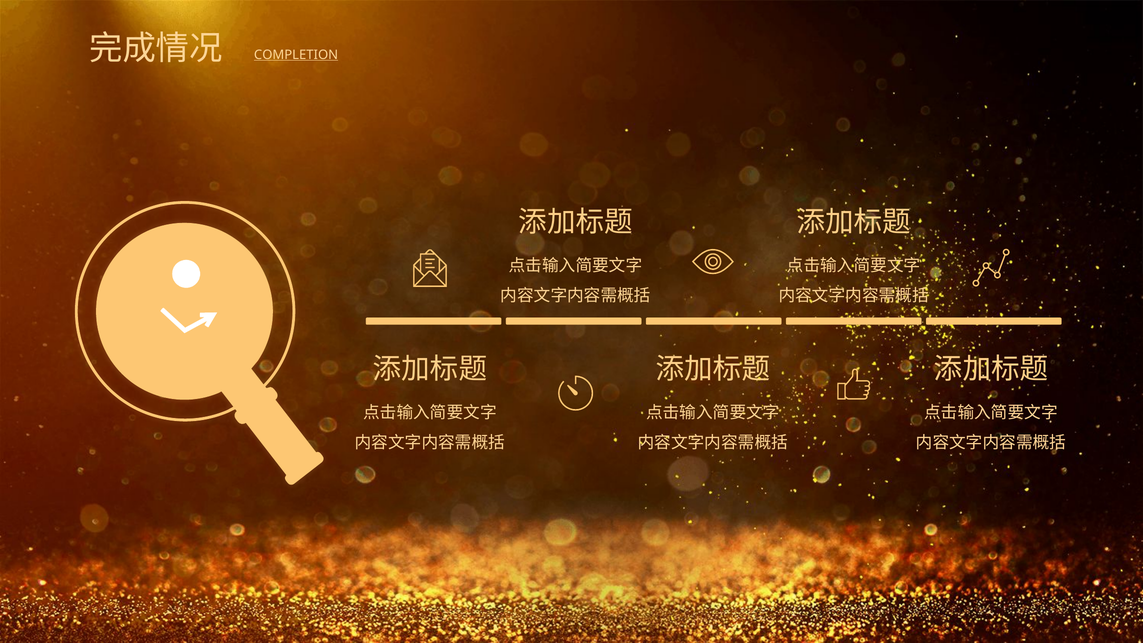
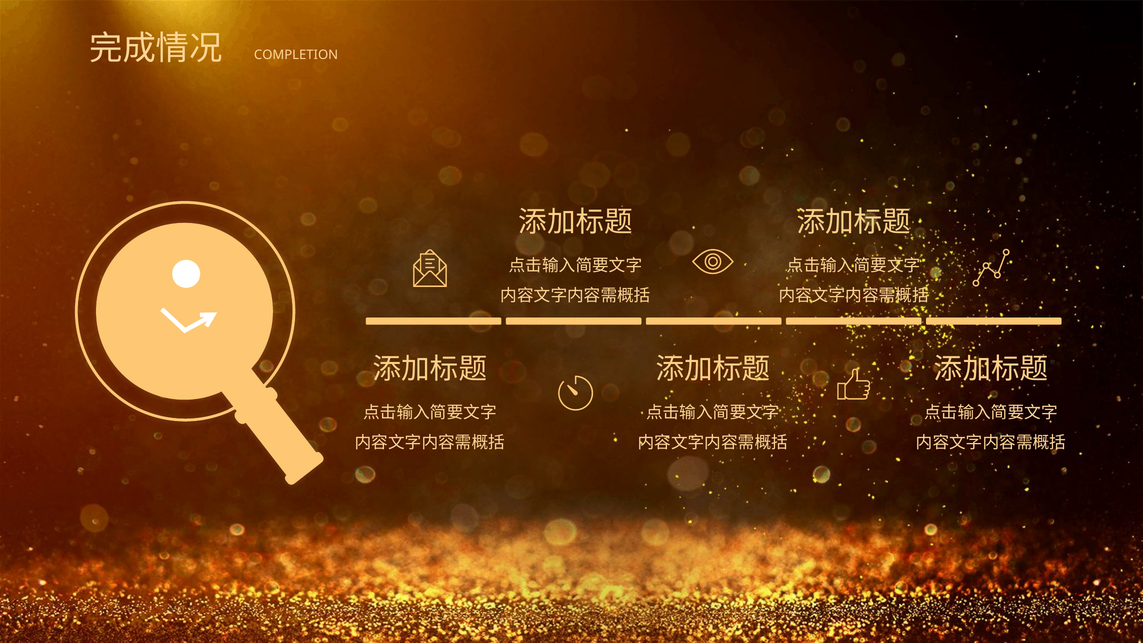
COMPLETION underline: present -> none
